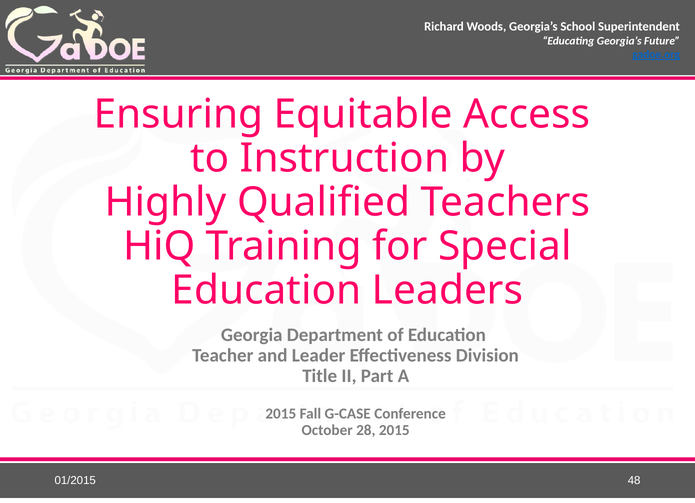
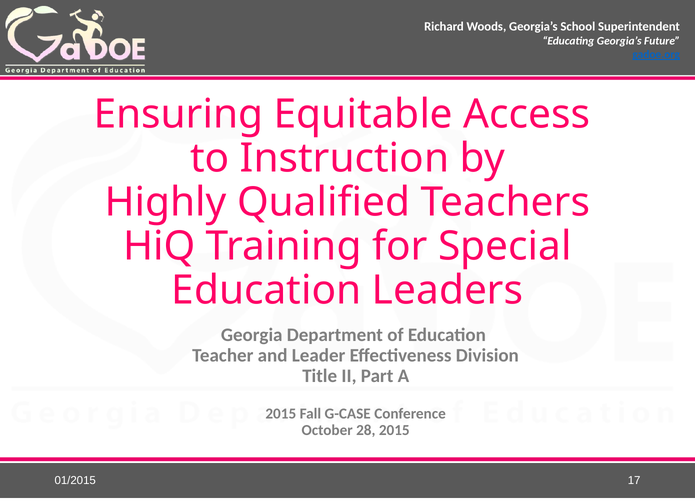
48: 48 -> 17
